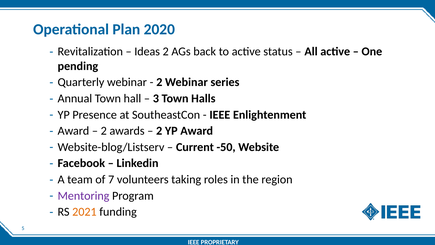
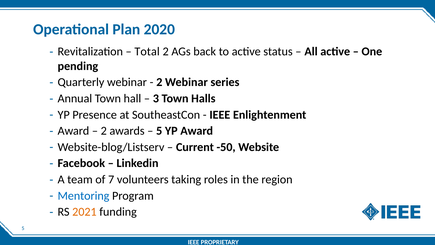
Ideas: Ideas -> Total
2 at (159, 131): 2 -> 5
Mentoring colour: purple -> blue
